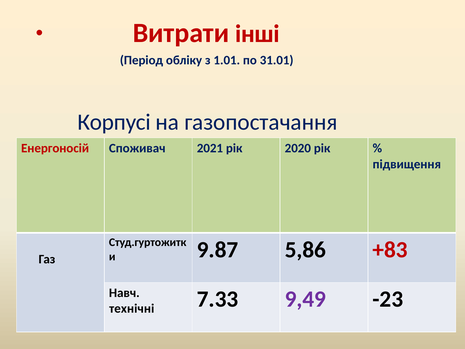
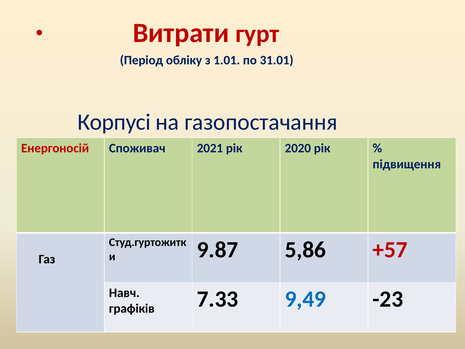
інші: інші -> гурт
+83: +83 -> +57
технічні: технічні -> графіків
9,49 colour: purple -> blue
